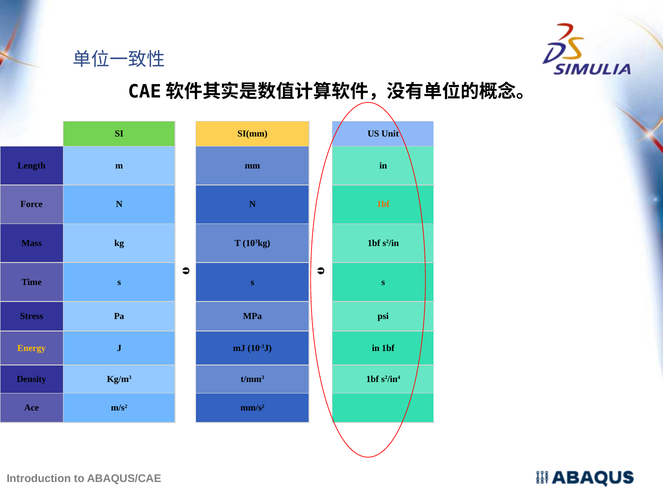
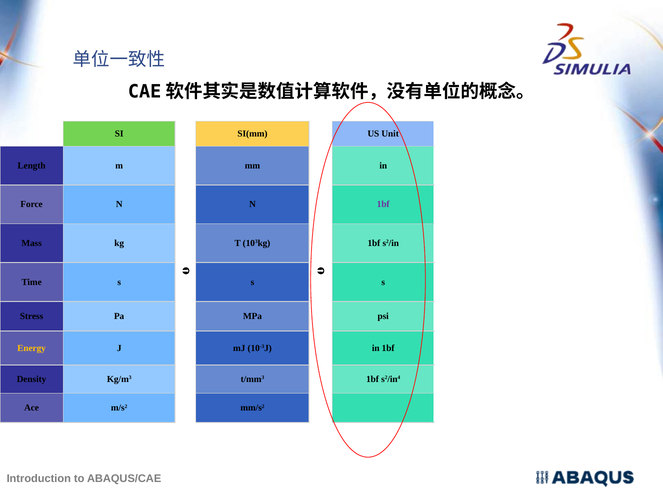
1bf at (383, 205) colour: orange -> purple
